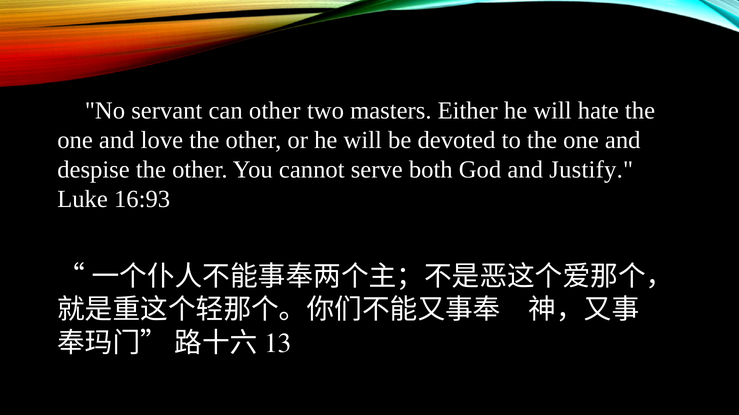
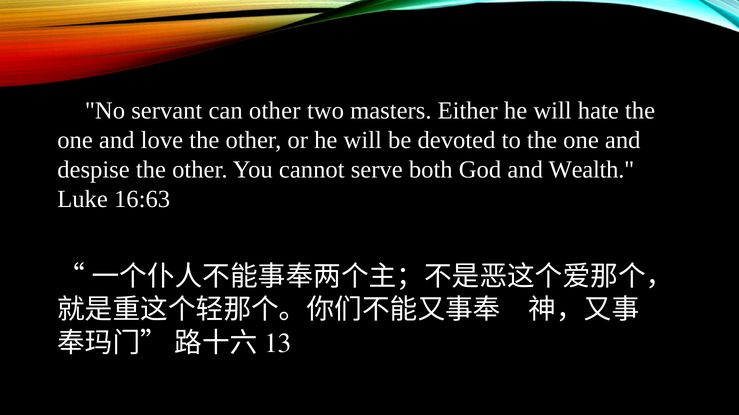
Justify: Justify -> Wealth
16:93: 16:93 -> 16:63
